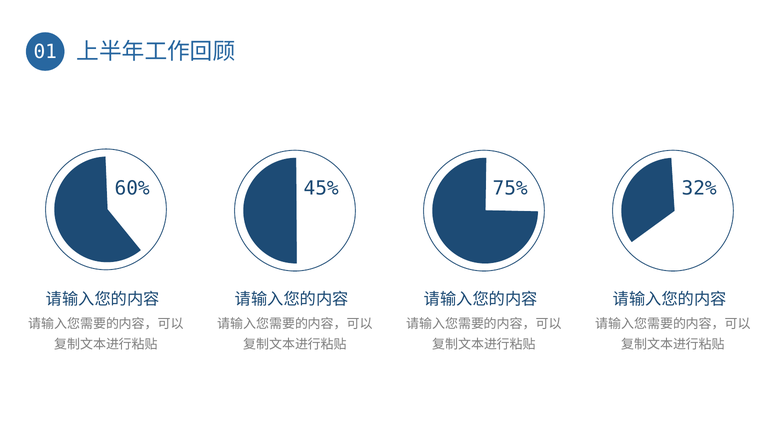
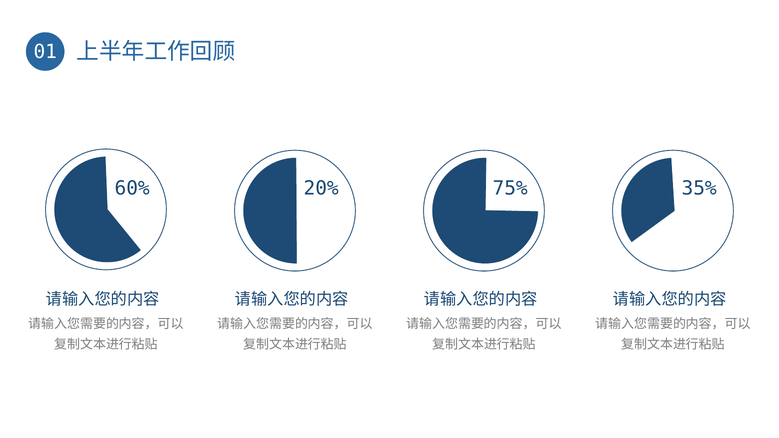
45%: 45% -> 20%
32%: 32% -> 35%
